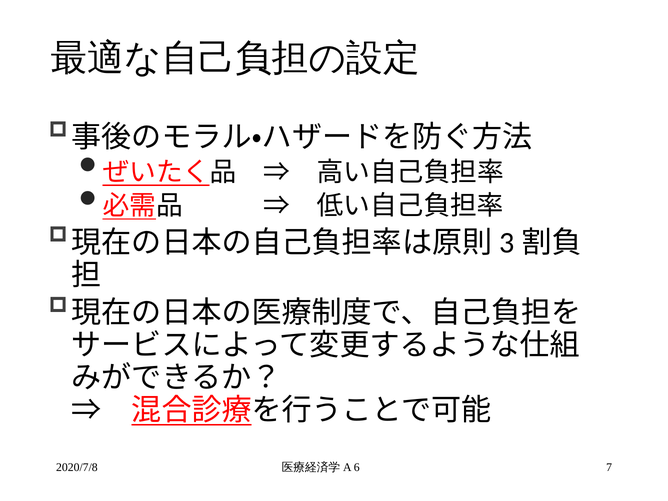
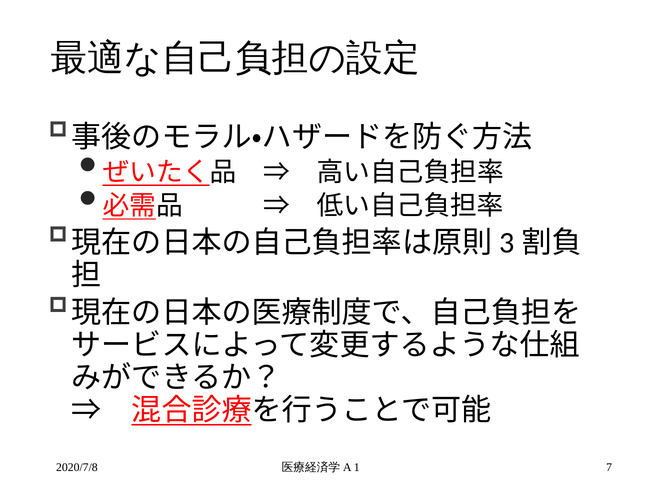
6: 6 -> 1
